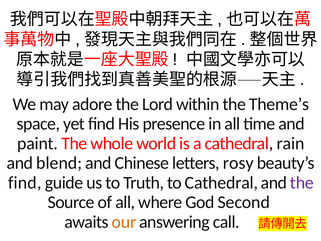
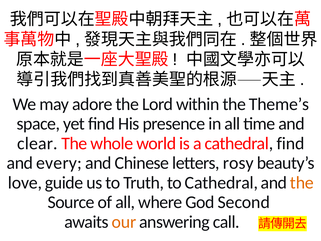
paint: paint -> clear
cathedral rain: rain -> find
blend: blend -> every
find at (25, 182): find -> love
the at (302, 182) colour: purple -> orange
